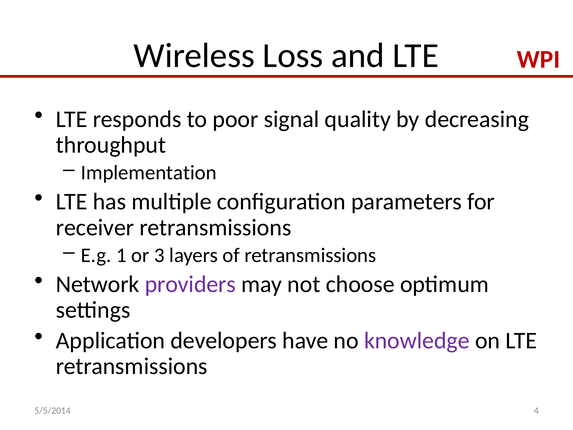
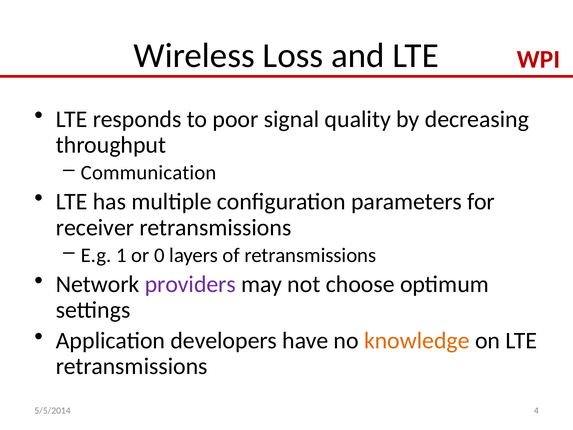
Implementation: Implementation -> Communication
3: 3 -> 0
knowledge colour: purple -> orange
